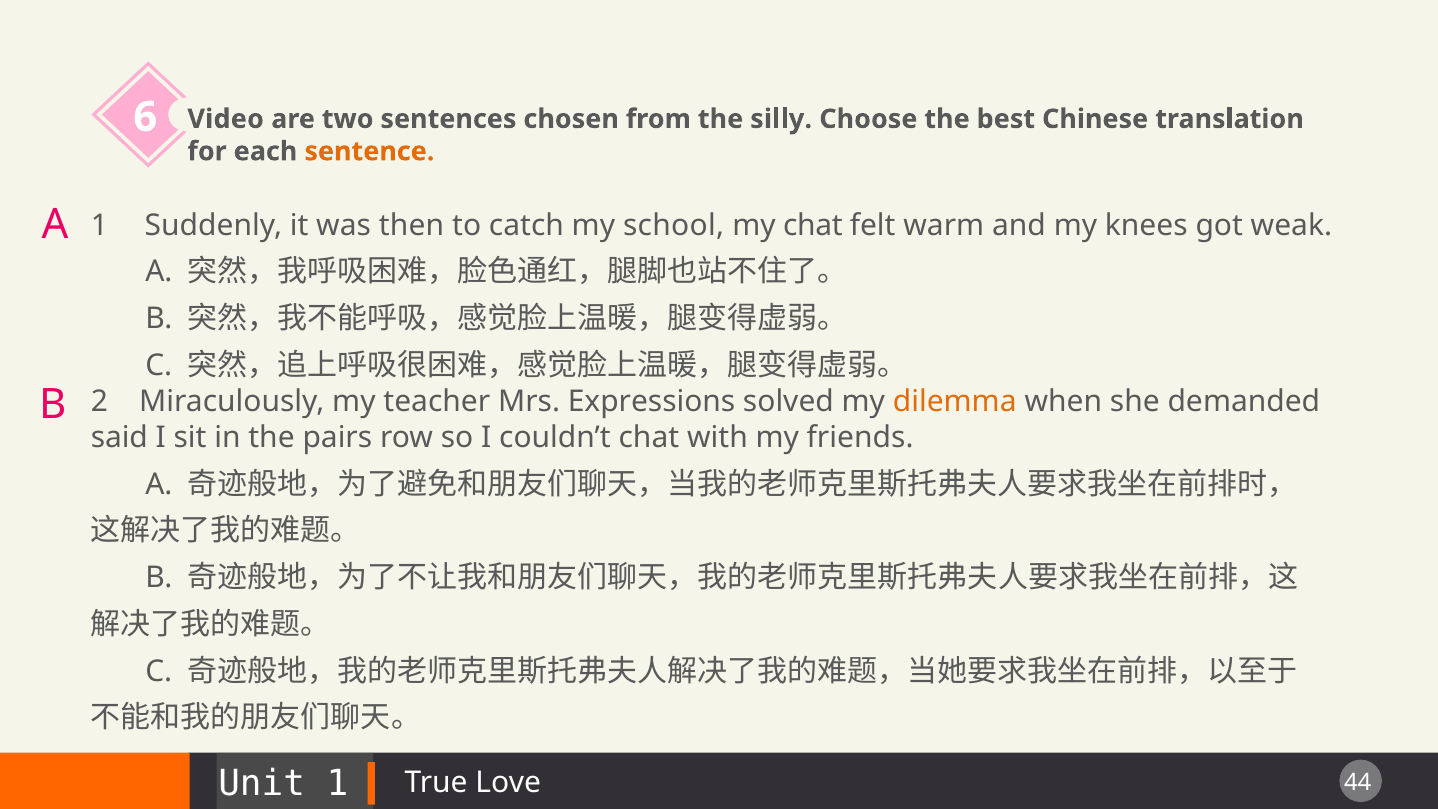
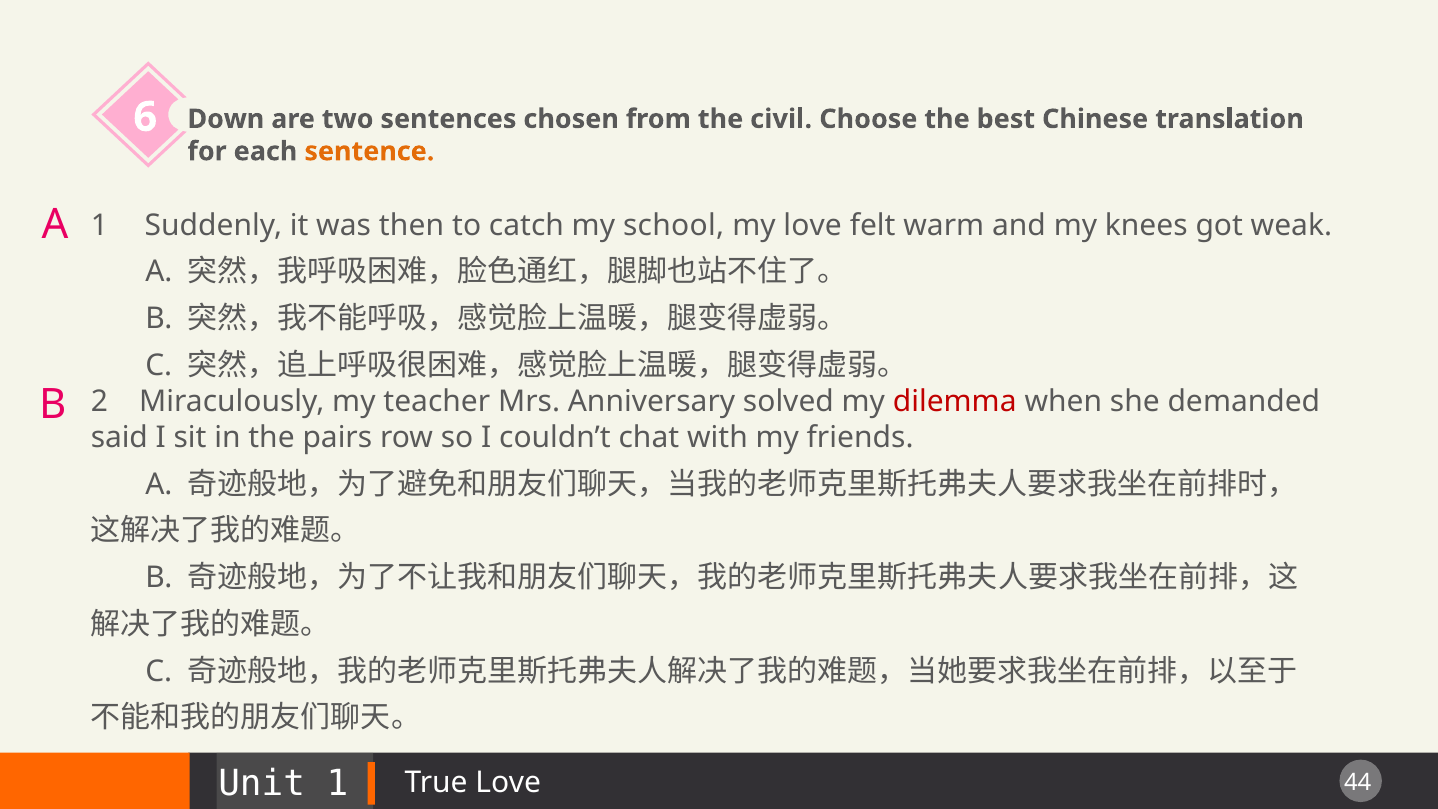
Video: Video -> Down
silly: silly -> civil
my chat: chat -> love
Expressions: Expressions -> Anniversary
dilemma colour: orange -> red
